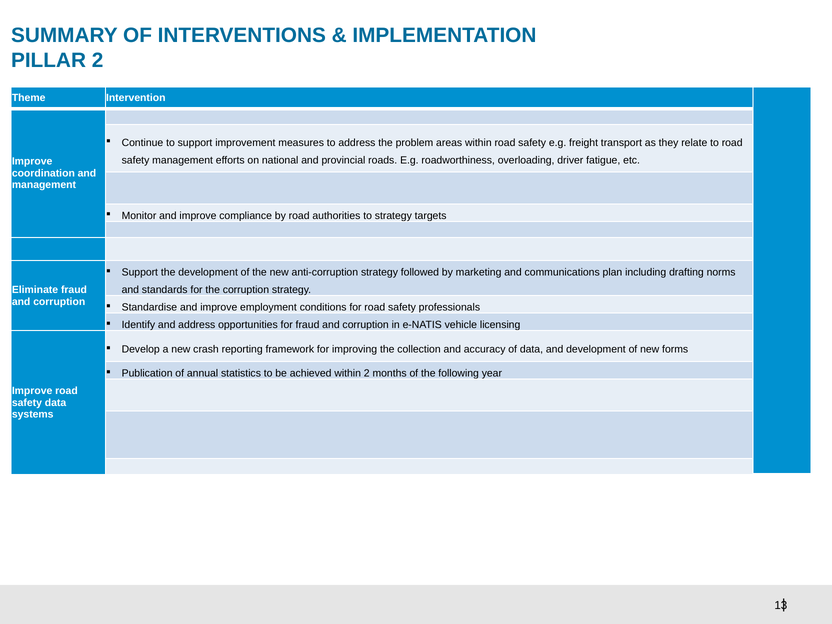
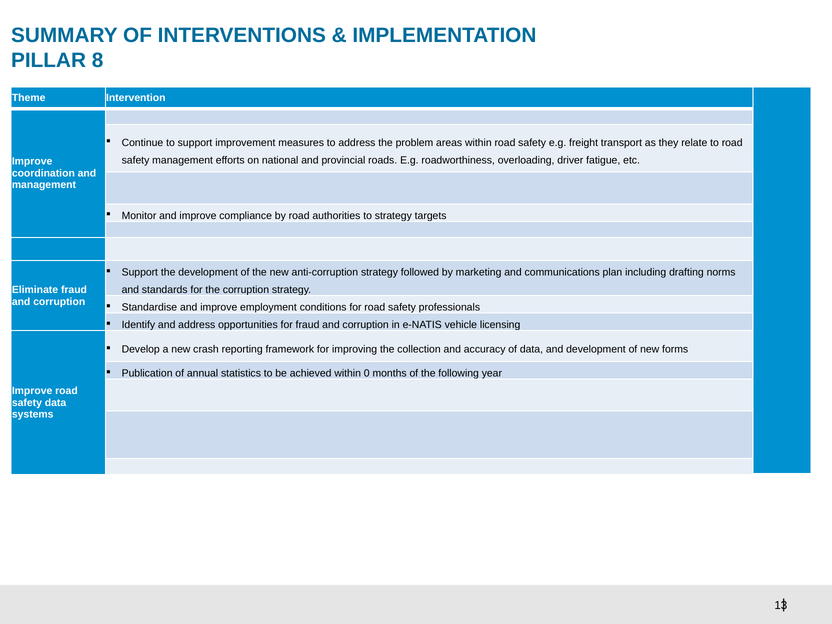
PILLAR 2: 2 -> 8
within 2: 2 -> 0
